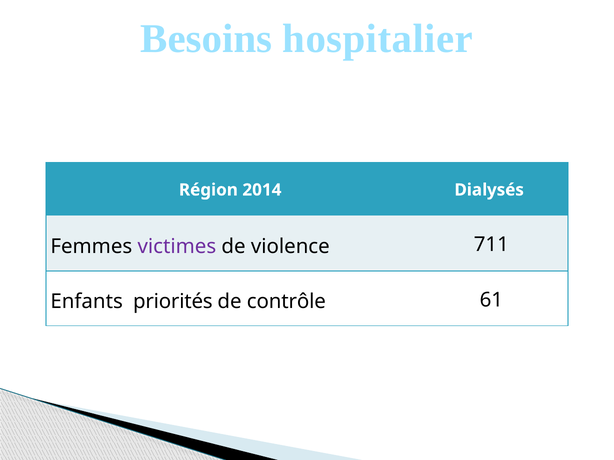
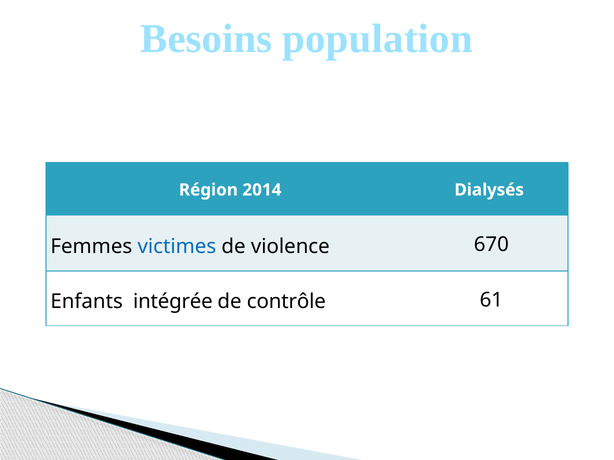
hospitalier: hospitalier -> population
victimes colour: purple -> blue
711: 711 -> 670
priorités: priorités -> intégrée
